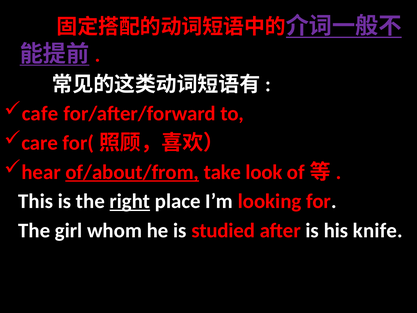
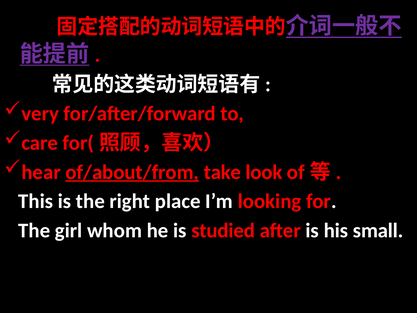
cafe: cafe -> very
right underline: present -> none
knife: knife -> small
